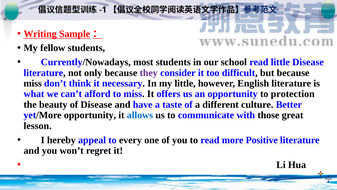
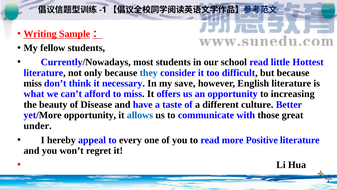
little Disease: Disease -> Hottest
they colour: purple -> blue
my little: little -> save
protection: protection -> increasing
lesson: lesson -> under
